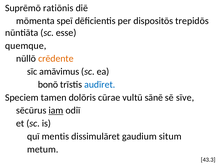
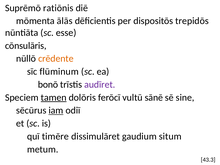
speī: speī -> ālās
quemque: quemque -> cōnsulāris
amāvimus: amāvimus -> flūminum
audīret colour: blue -> purple
tamen underline: none -> present
cūrae: cūrae -> ferōcī
sīve: sīve -> sine
mentis: mentis -> timēre
